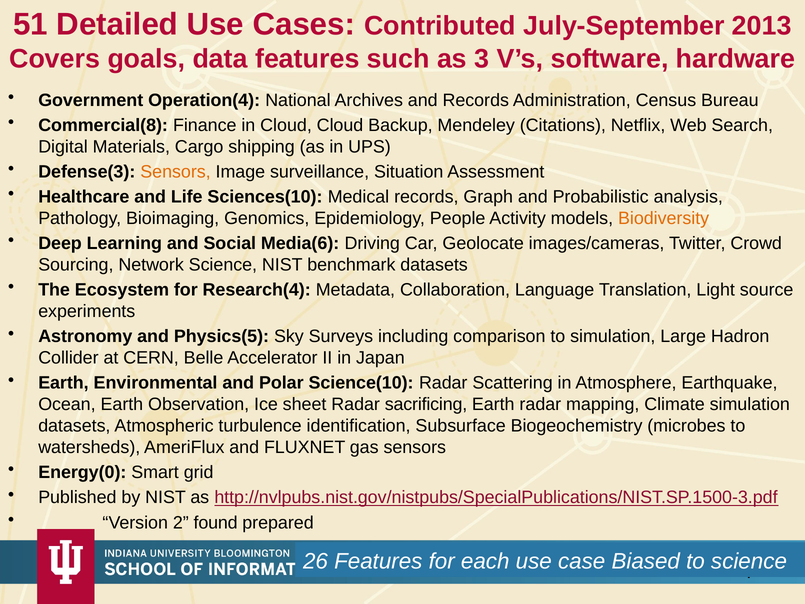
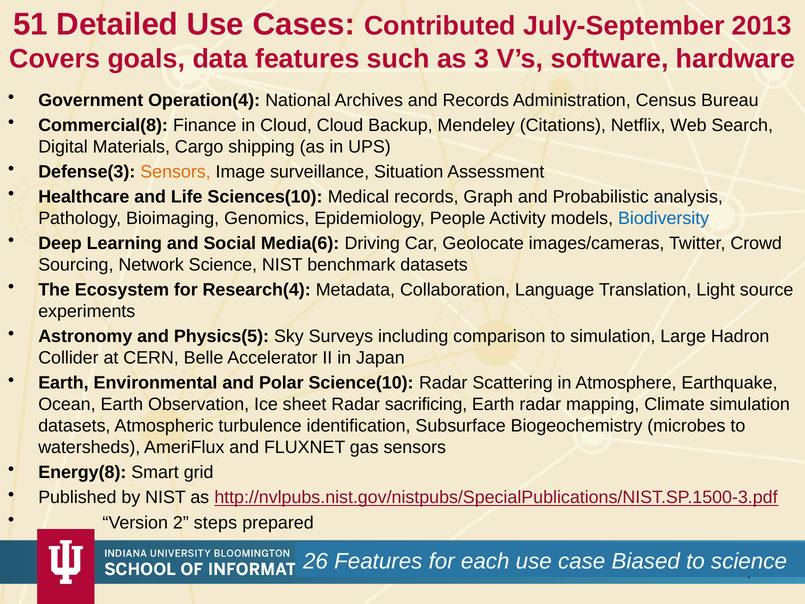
Biodiversity colour: orange -> blue
Energy(0: Energy(0 -> Energy(8
found: found -> steps
